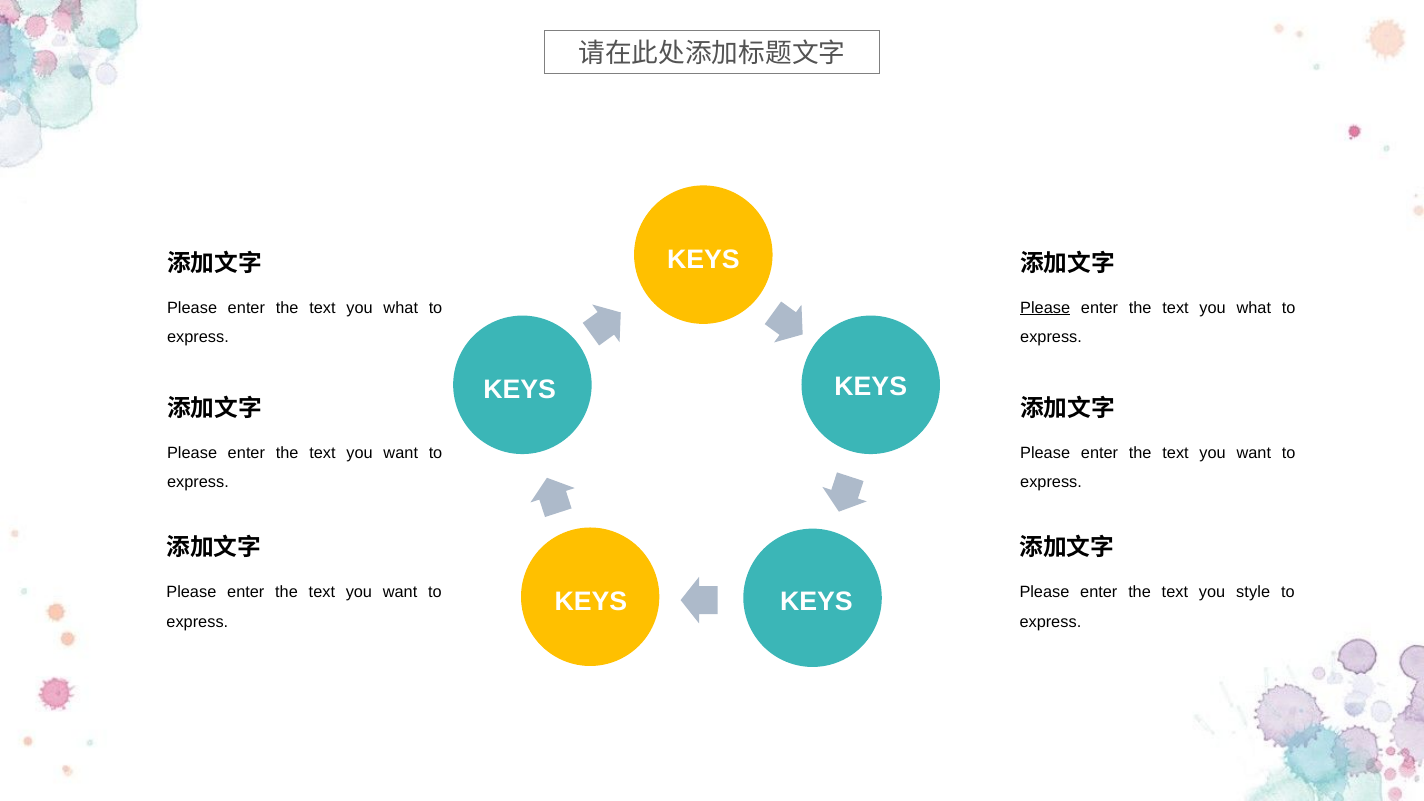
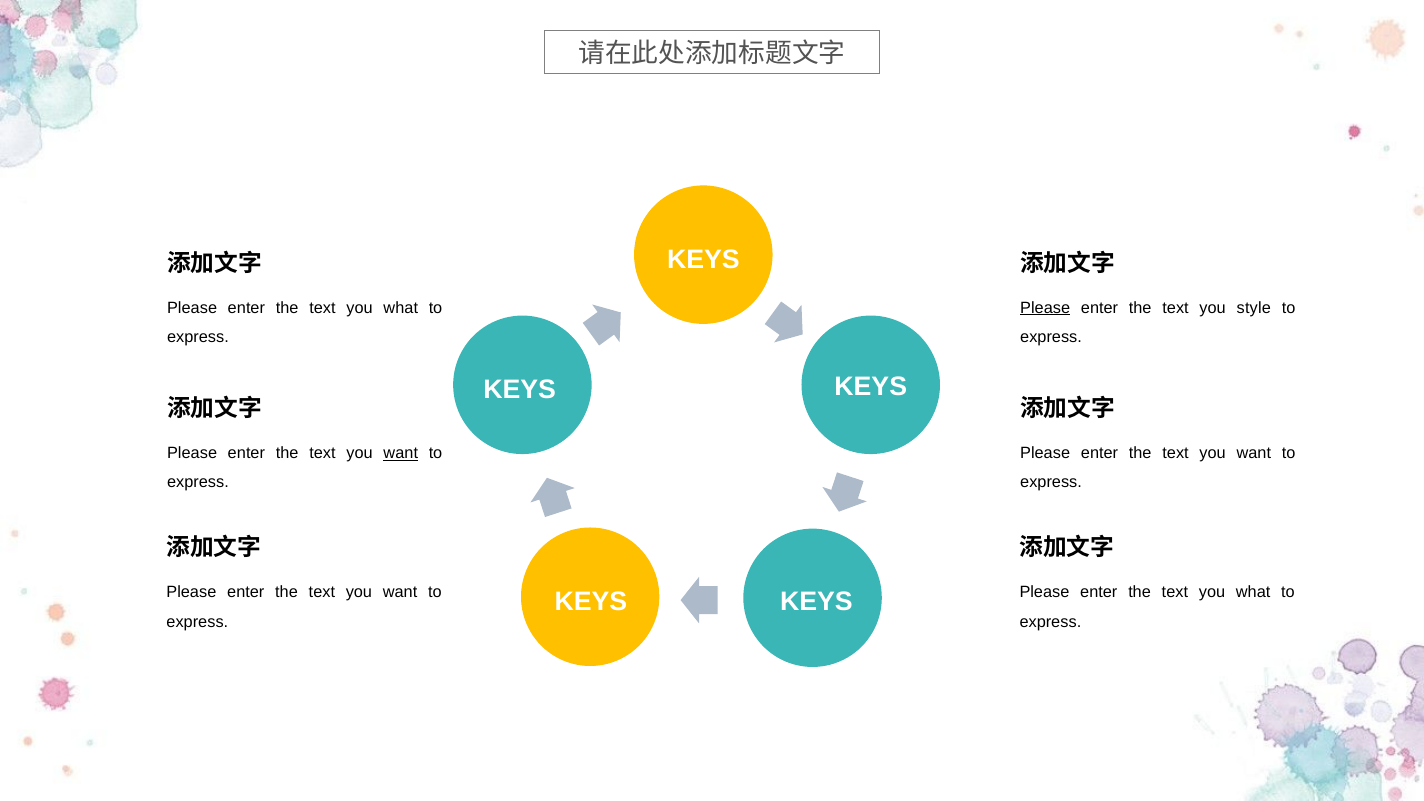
what at (1254, 308): what -> style
want at (401, 453) underline: none -> present
style at (1253, 593): style -> what
